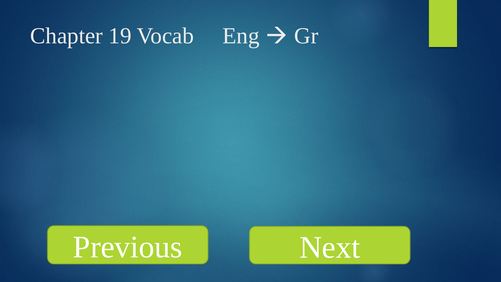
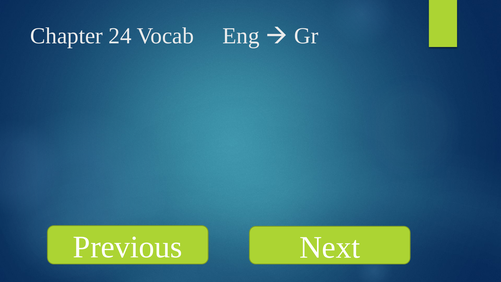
19: 19 -> 24
